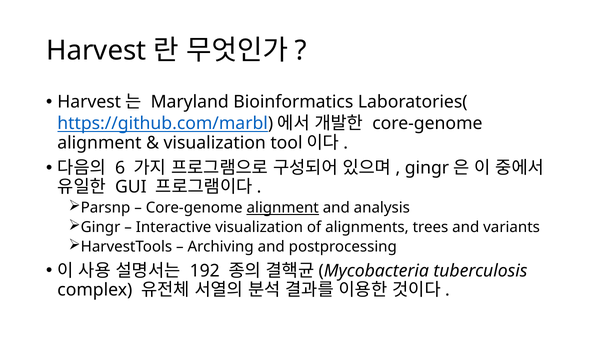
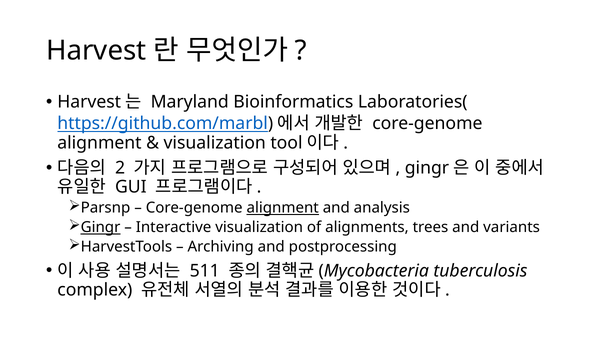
6: 6 -> 2
Gingr at (101, 227) underline: none -> present
192: 192 -> 511
